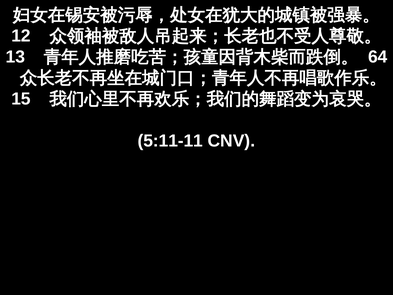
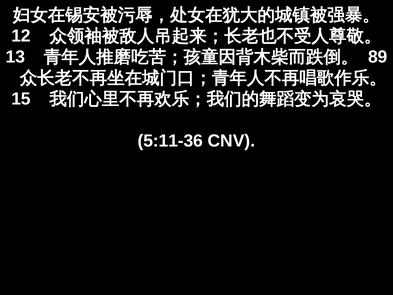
64: 64 -> 89
5:11-11: 5:11-11 -> 5:11-36
